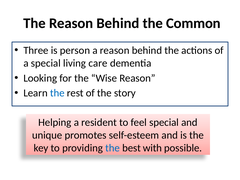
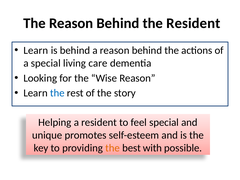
the Common: Common -> Resident
Three at (36, 50): Three -> Learn
is person: person -> behind
the at (113, 148) colour: blue -> orange
